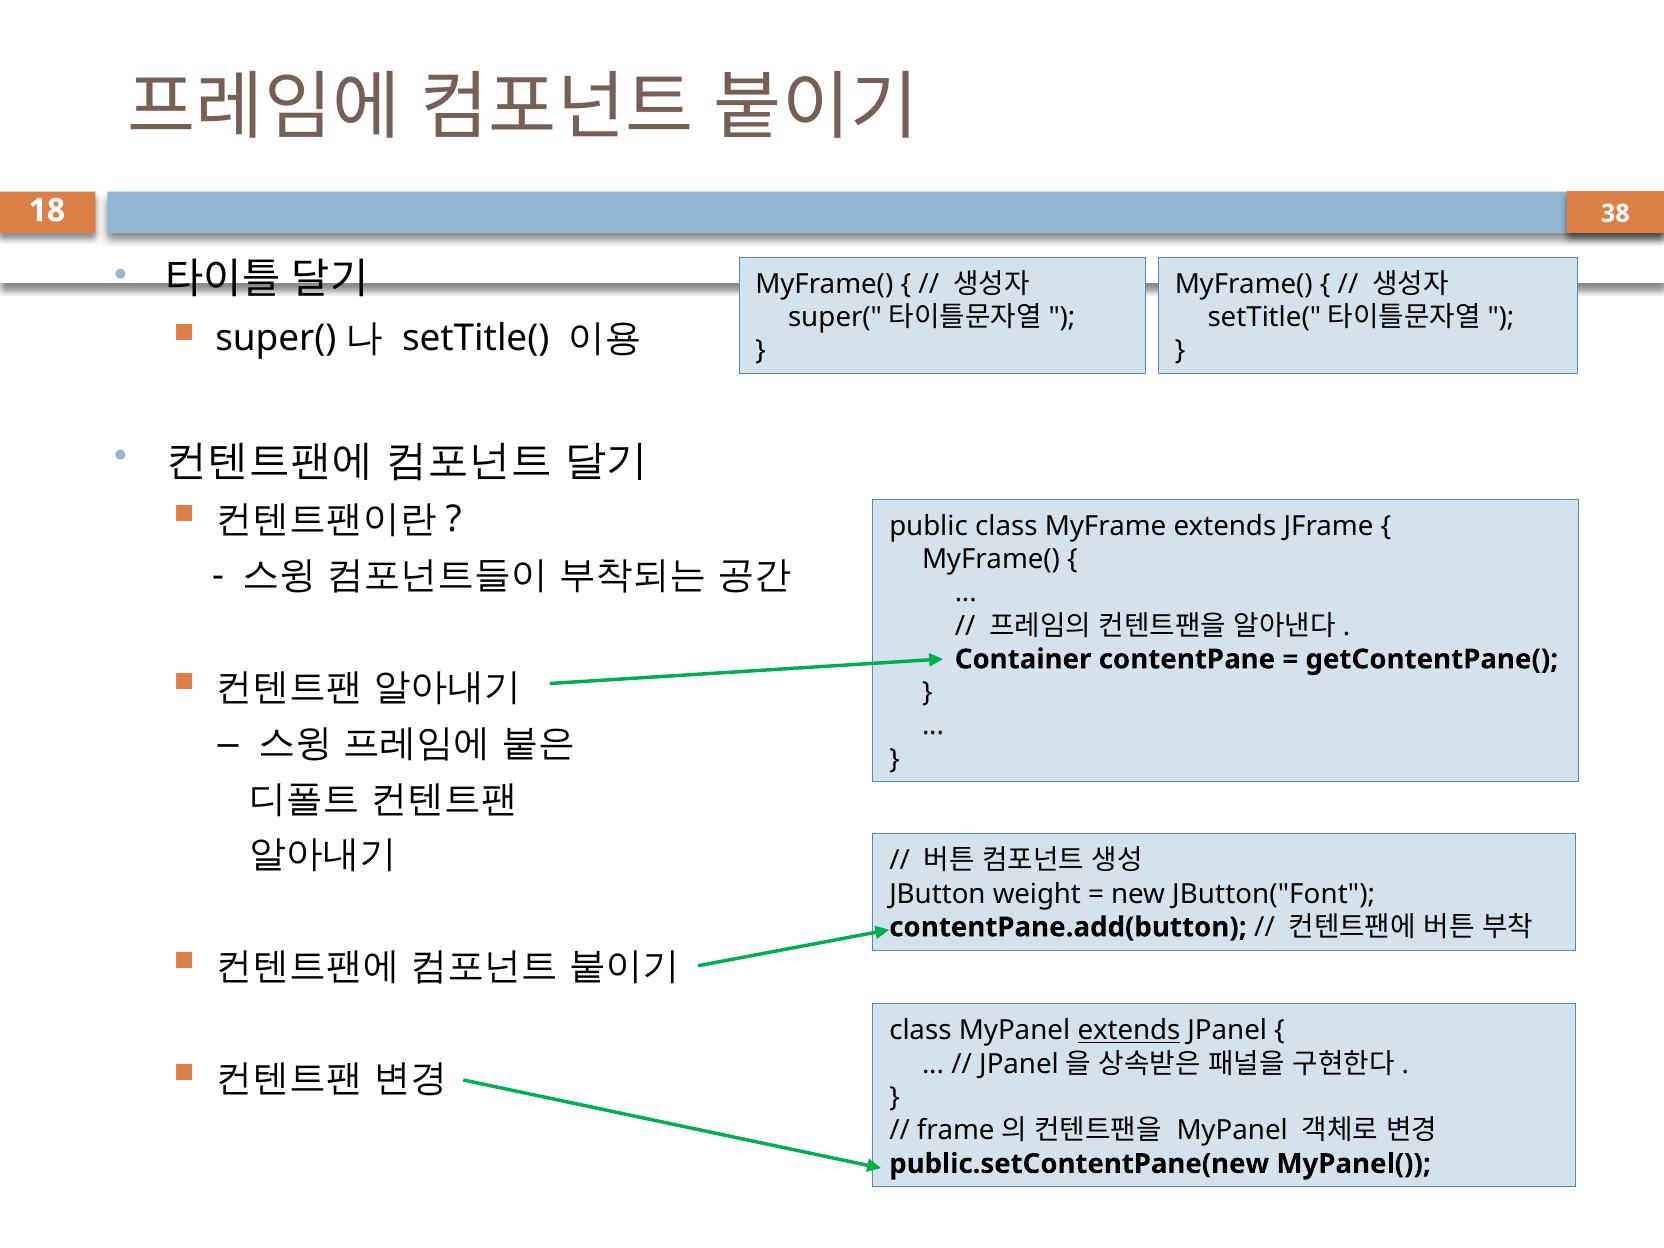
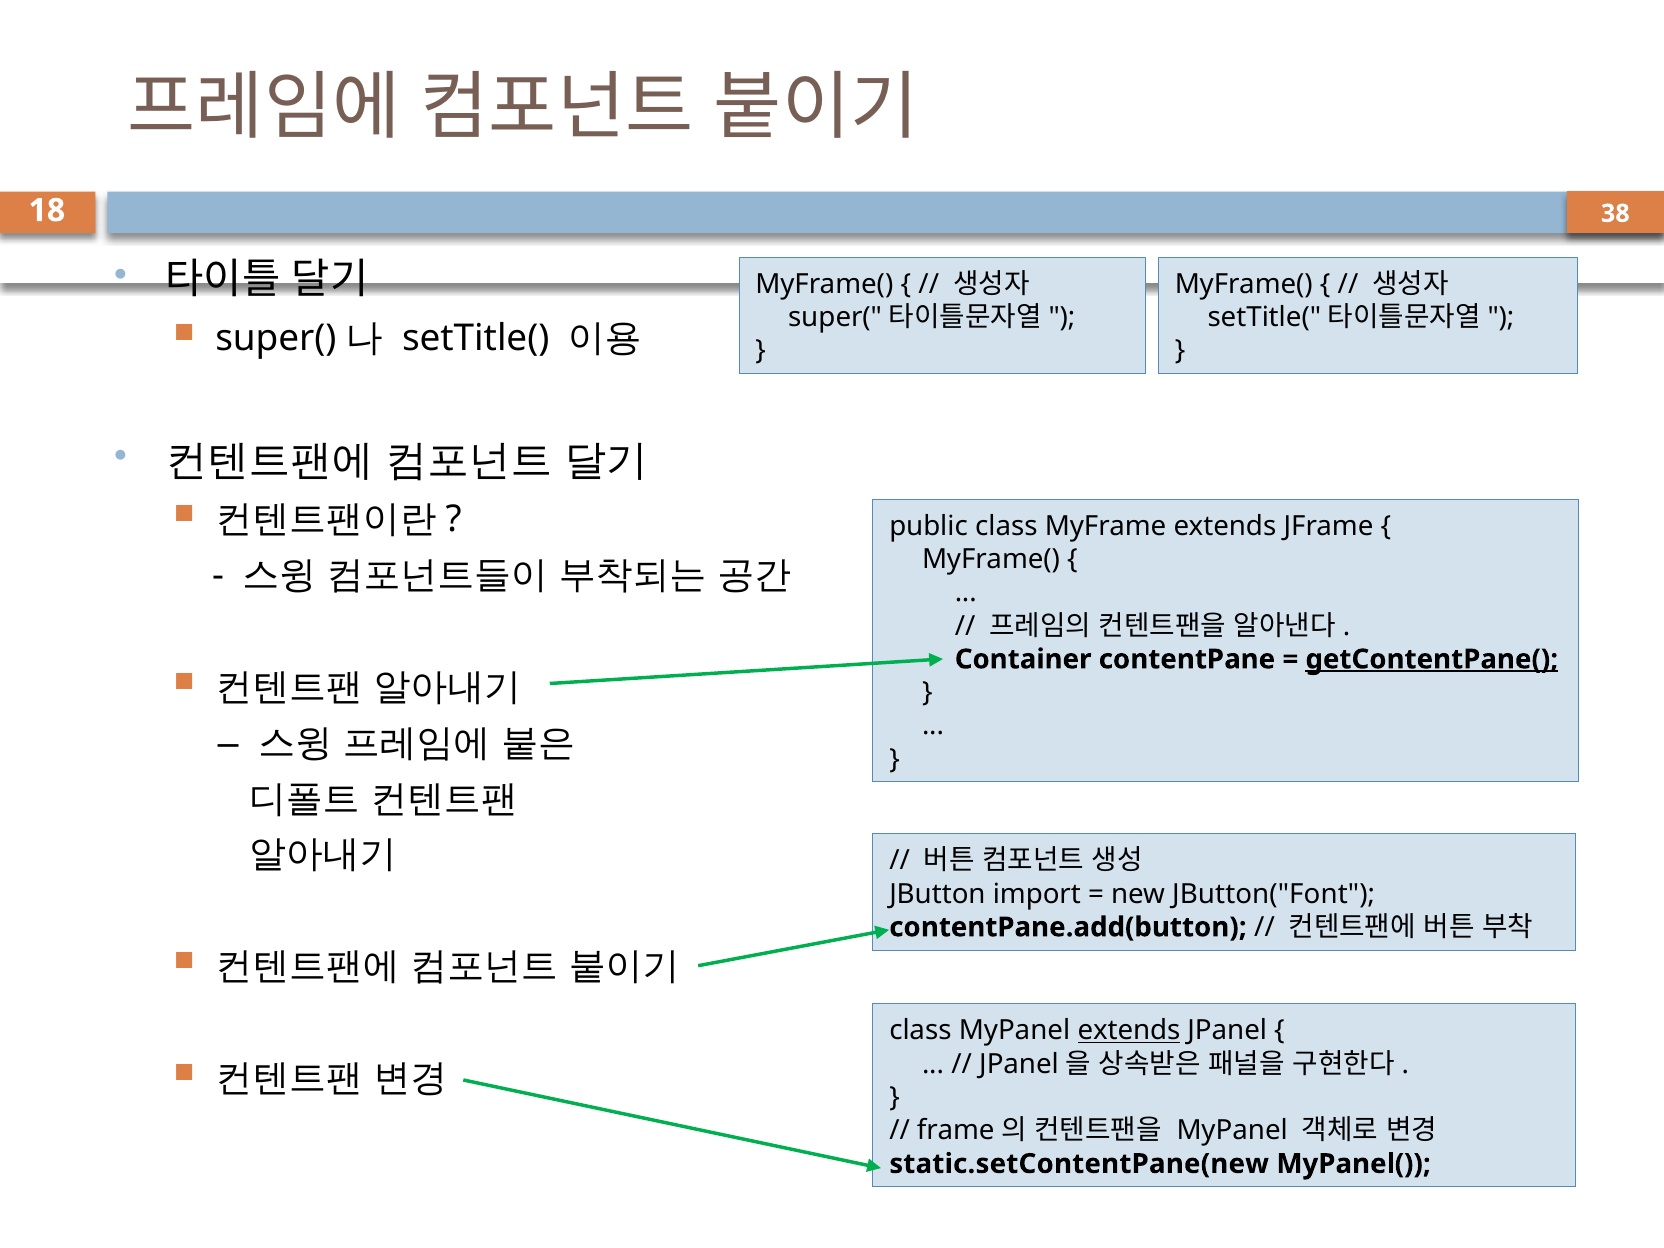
getContentPane( underline: none -> present
weight: weight -> import
public.setContentPane(new: public.setContentPane(new -> static.setContentPane(new
